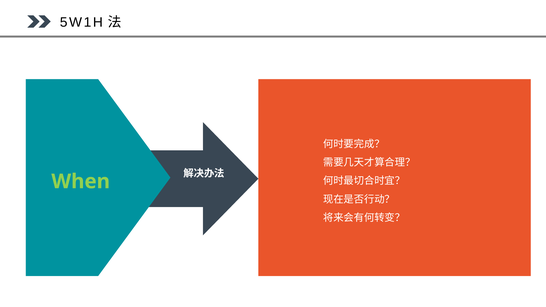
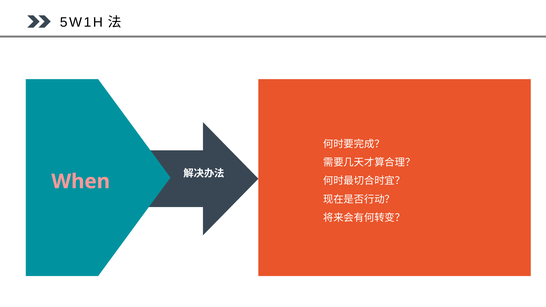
When colour: light green -> pink
